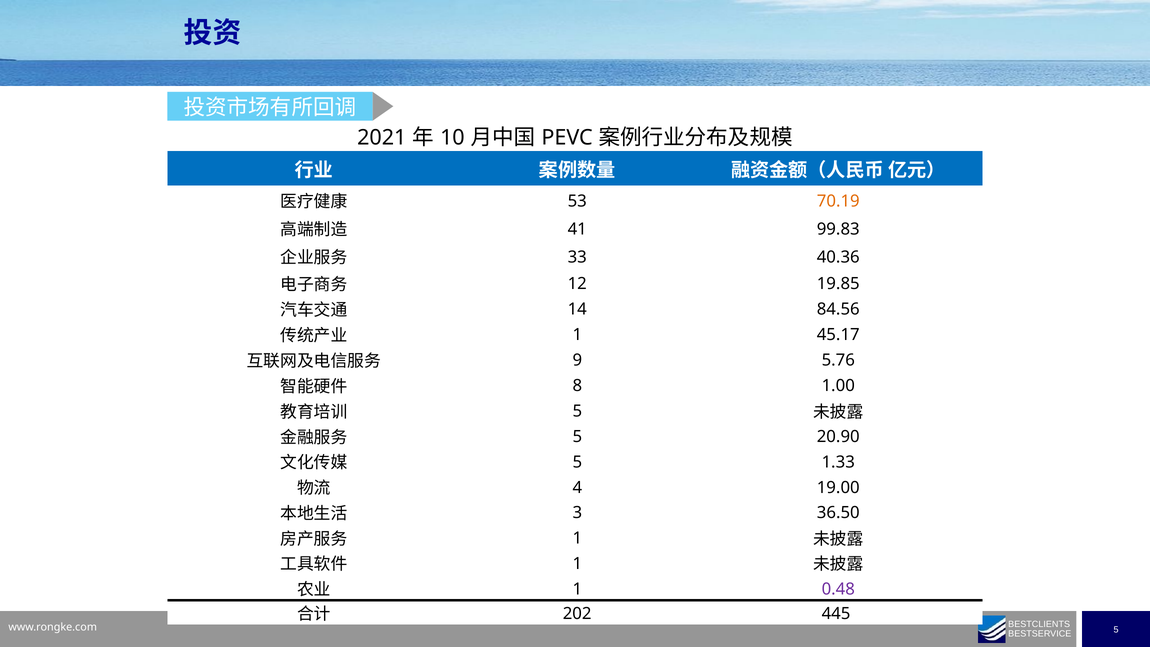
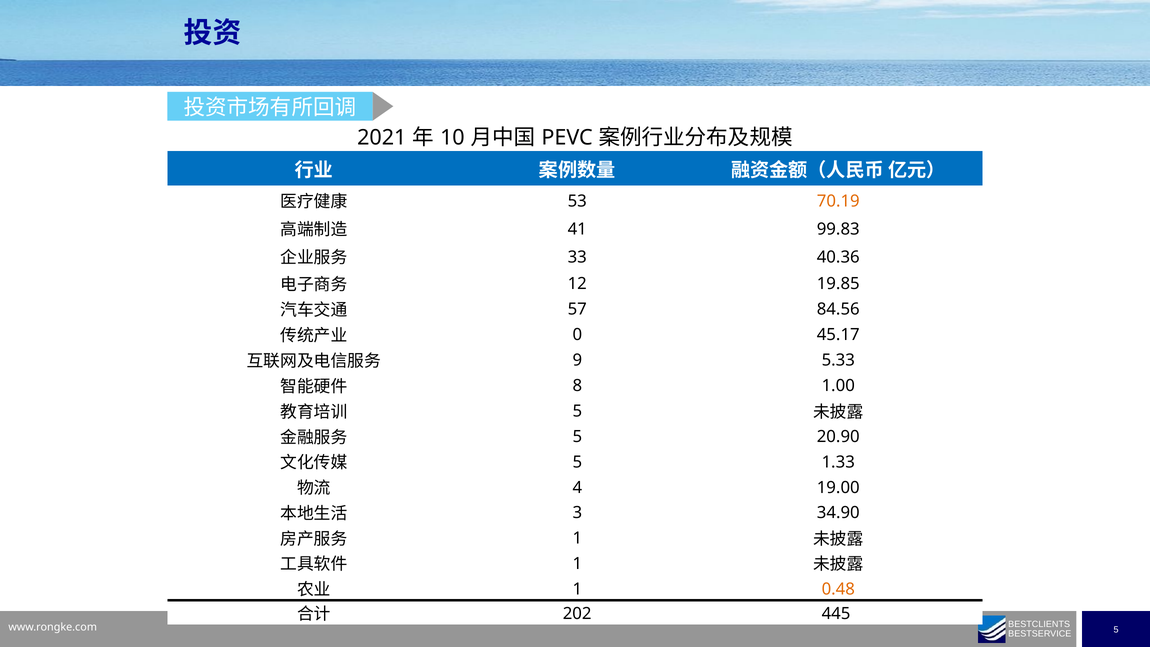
14: 14 -> 57
1 at (577, 335): 1 -> 0
5.76: 5.76 -> 5.33
36.50: 36.50 -> 34.90
0.48 colour: purple -> orange
